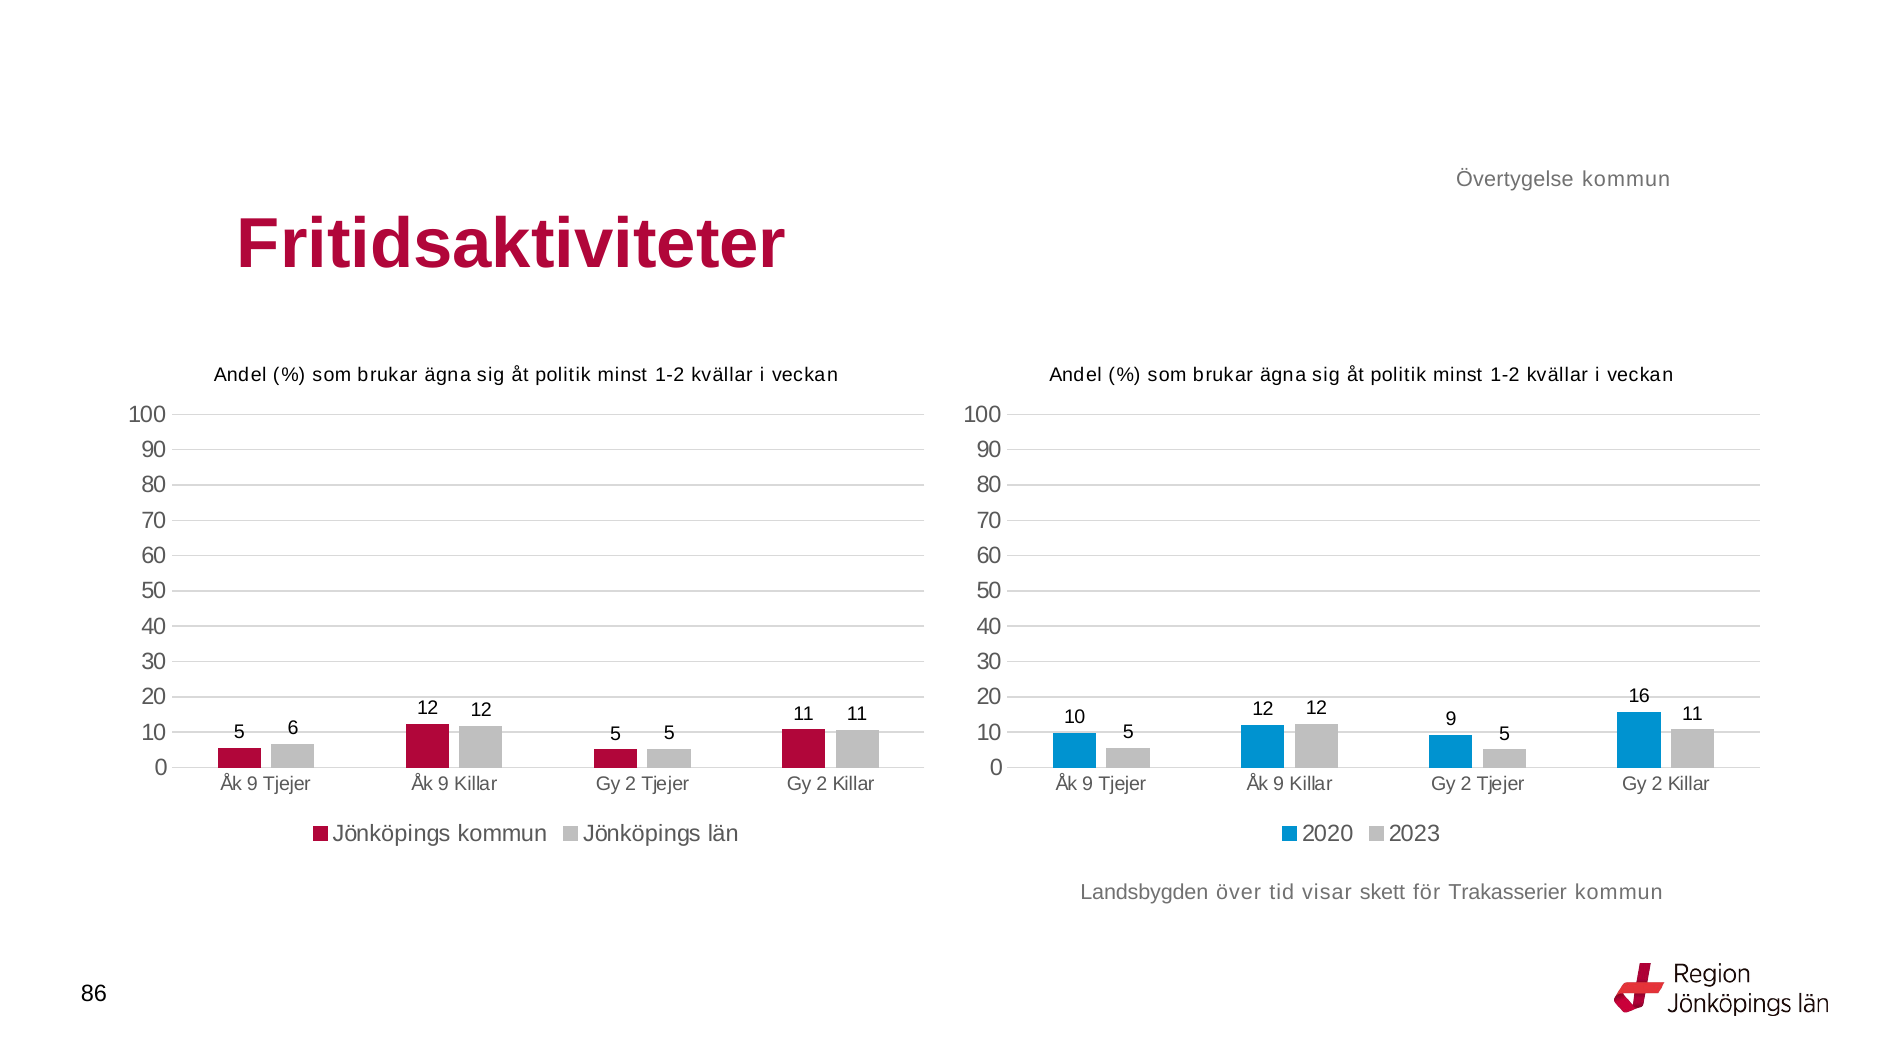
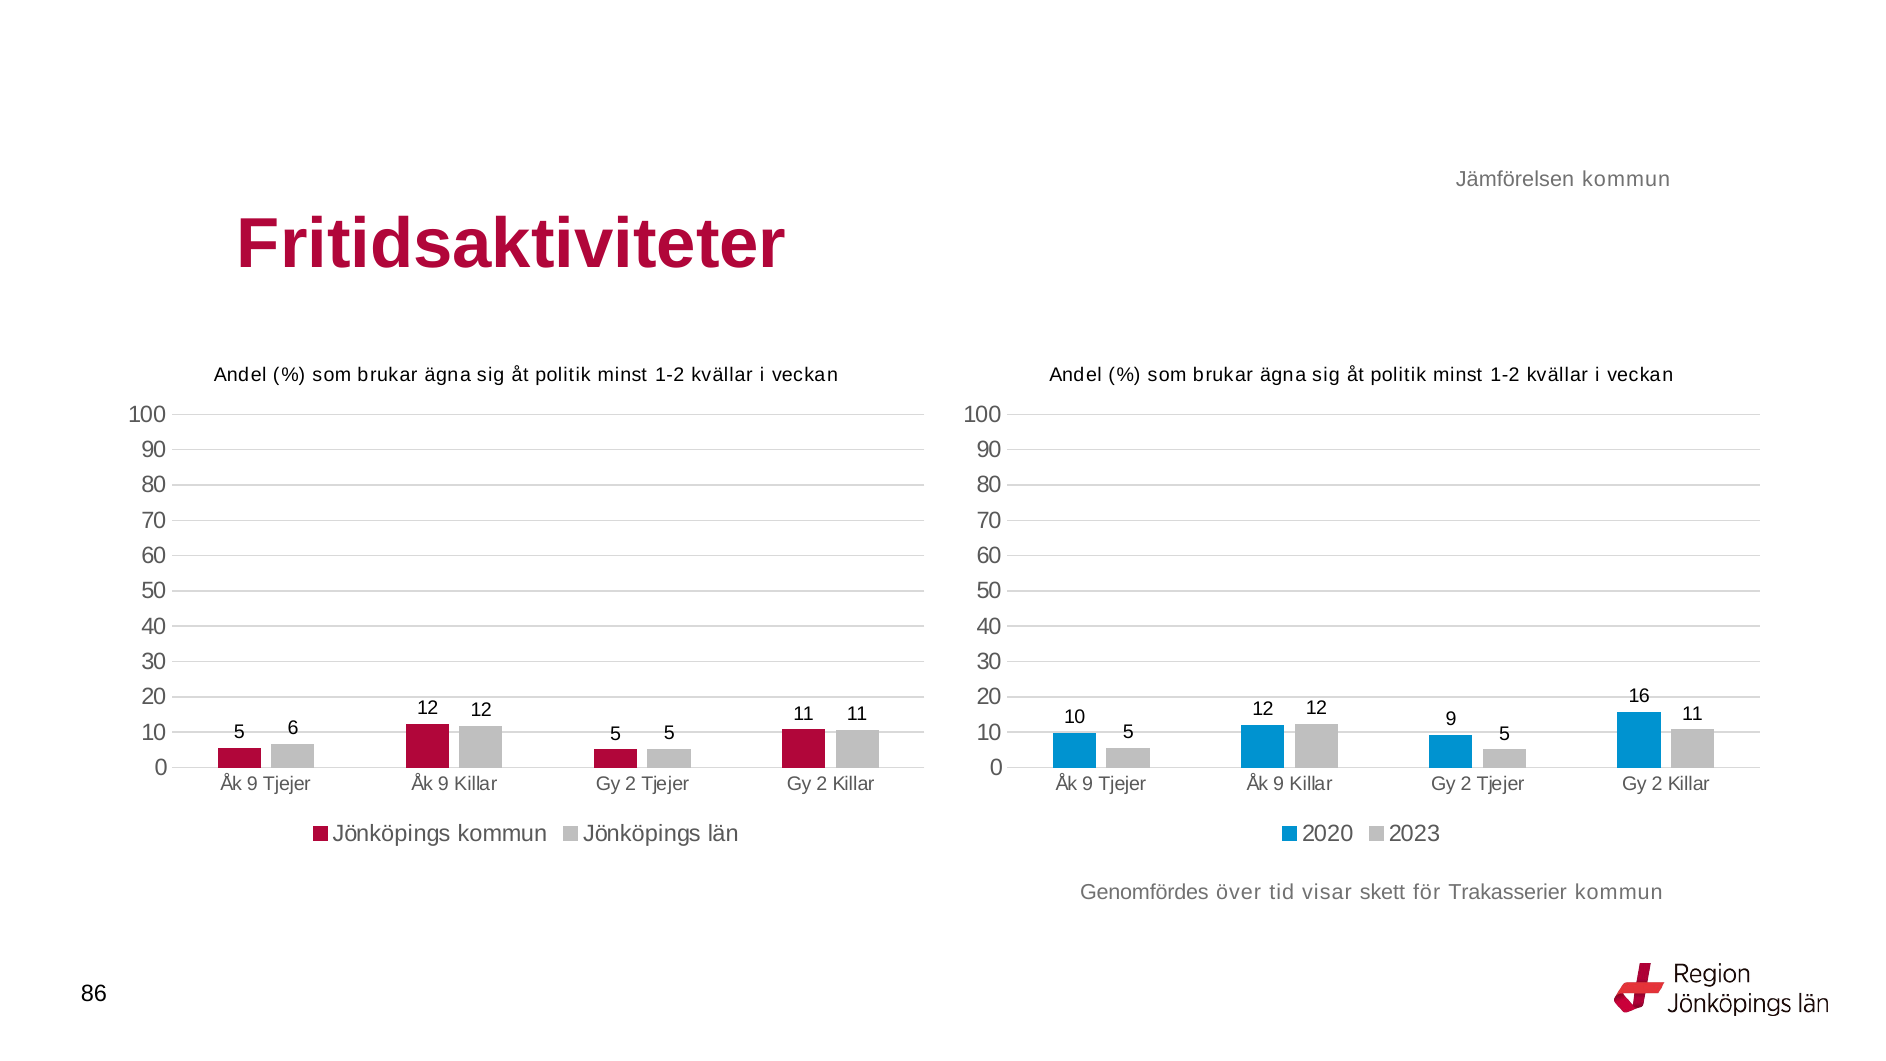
Övertygelse: Övertygelse -> Jämförelsen
Landsbygden: Landsbygden -> Genomfördes
